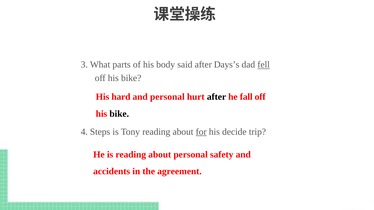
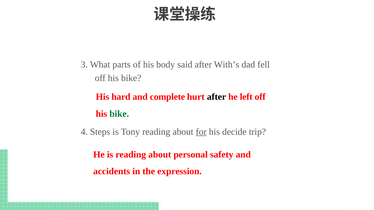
Days’s: Days’s -> With’s
fell underline: present -> none
and personal: personal -> complete
fall: fall -> left
bike at (119, 114) colour: black -> green
agreement: agreement -> expression
